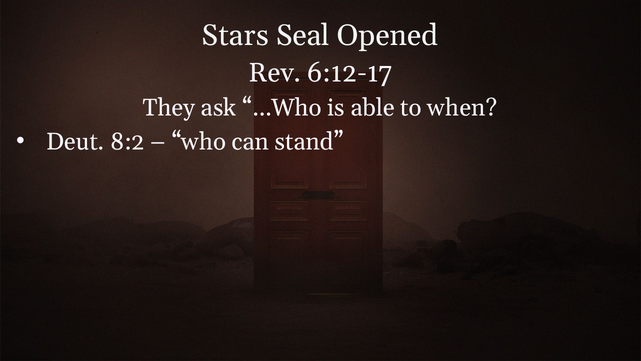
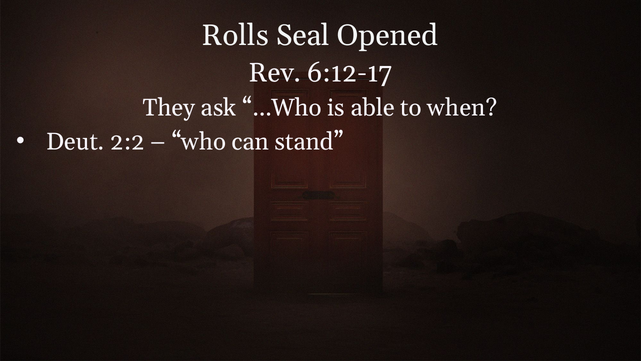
Stars: Stars -> Rolls
8:2: 8:2 -> 2:2
